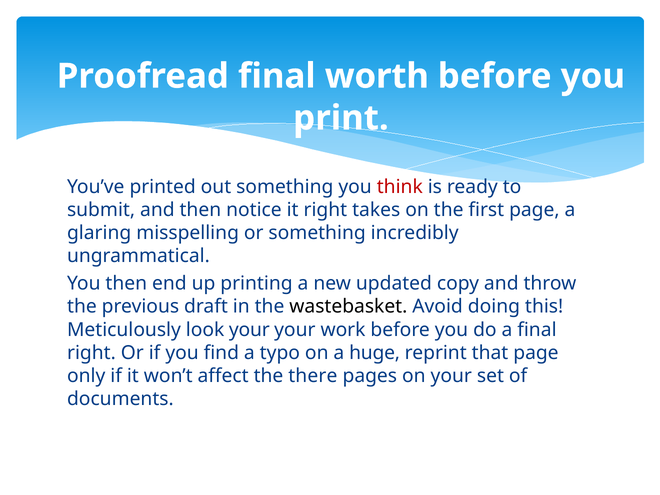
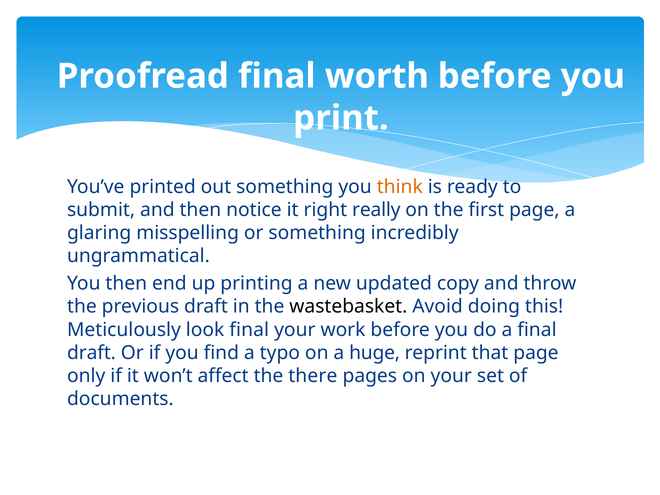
think colour: red -> orange
takes: takes -> really
look your: your -> final
right at (91, 353): right -> draft
